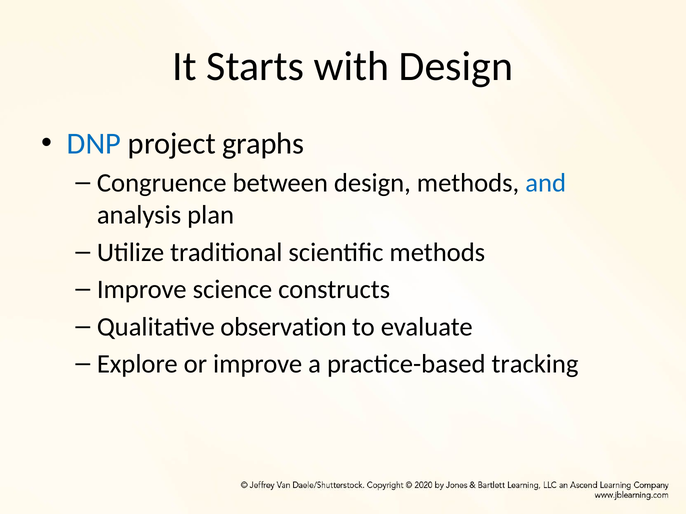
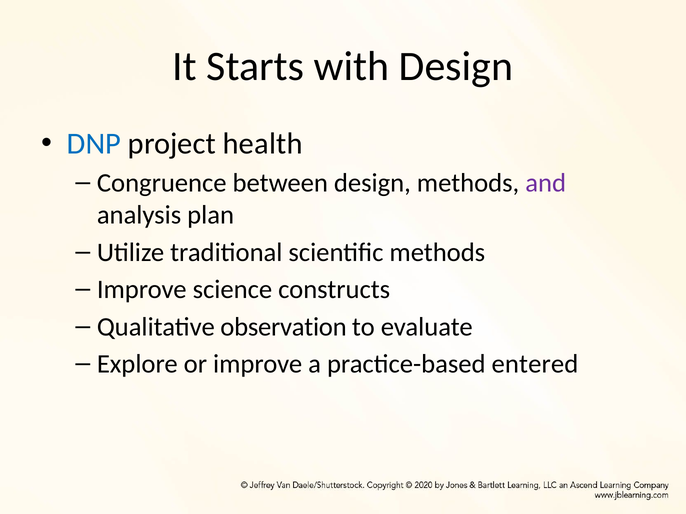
graphs: graphs -> health
and colour: blue -> purple
tracking: tracking -> entered
